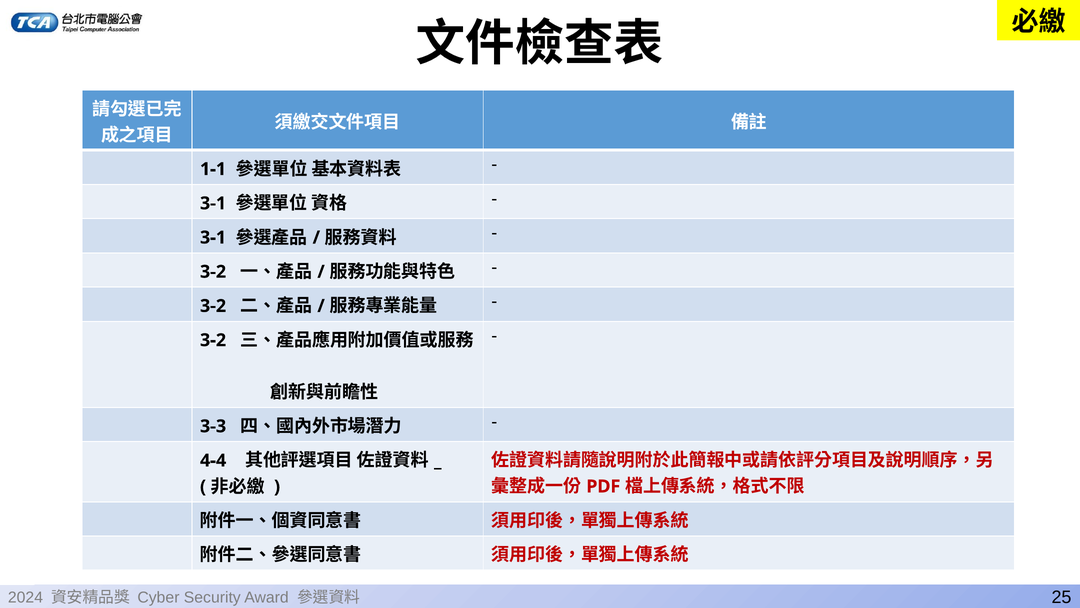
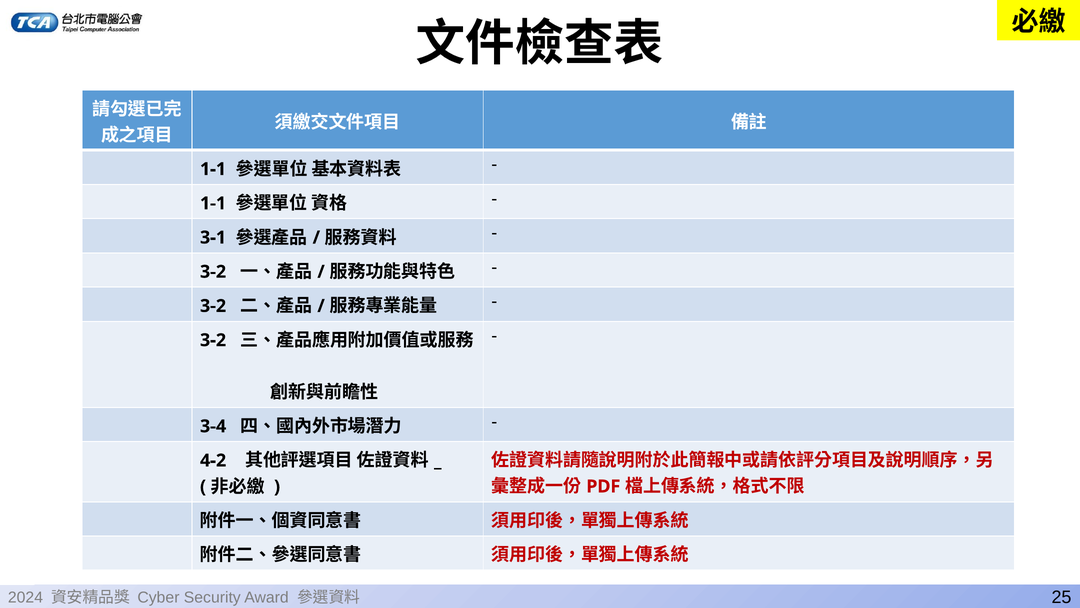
3-1 at (213, 203): 3-1 -> 1-1
3-3: 3-3 -> 3-4
4-4: 4-4 -> 4-2
